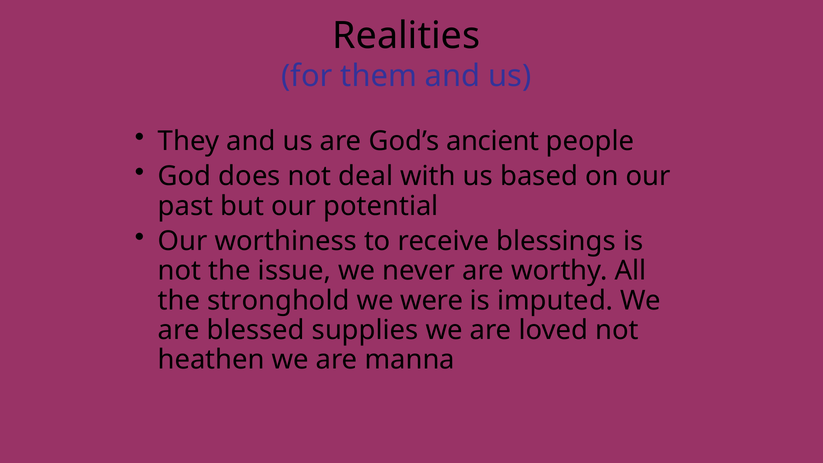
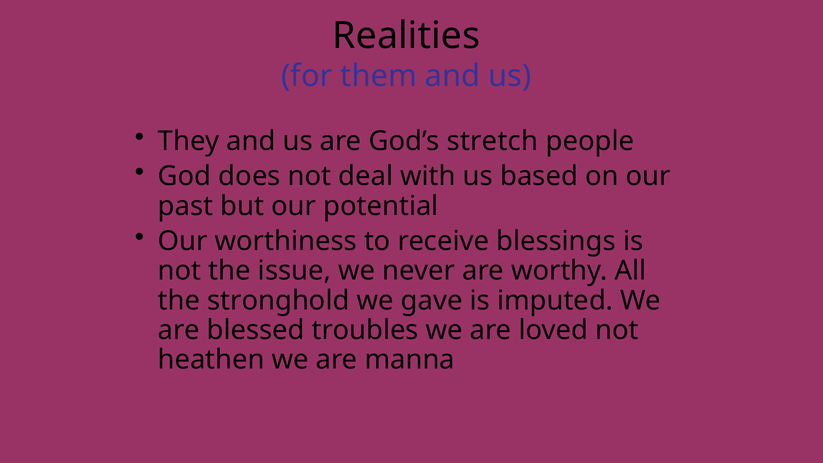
ancient: ancient -> stretch
were: were -> gave
supplies: supplies -> troubles
